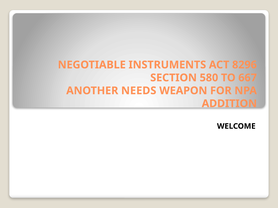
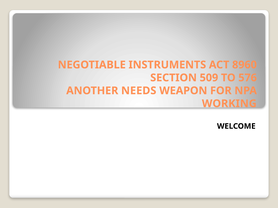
8296: 8296 -> 8960
580: 580 -> 509
667: 667 -> 576
ADDITION: ADDITION -> WORKING
